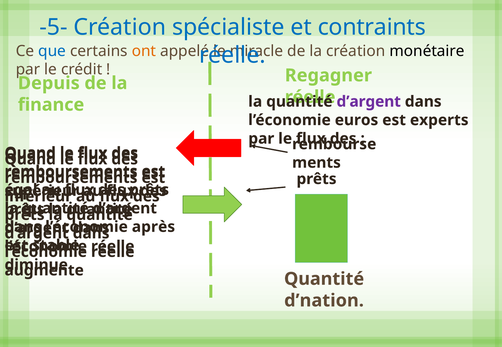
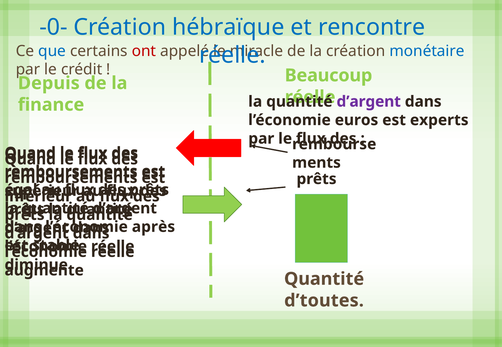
-5-: -5- -> -0-
spécialiste: spécialiste -> hébraïque
contraints: contraints -> rencontre
ont colour: orange -> red
monétaire colour: black -> blue
Regagner: Regagner -> Beaucoup
d’nation: d’nation -> d’toutes
